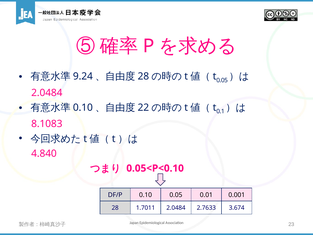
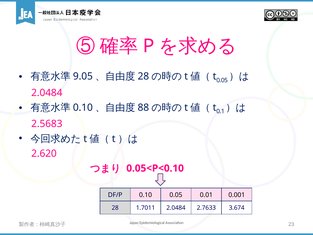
9.24: 9.24 -> 9.05
22: 22 -> 88
8.1083: 8.1083 -> 2.5683
4.840: 4.840 -> 2.620
